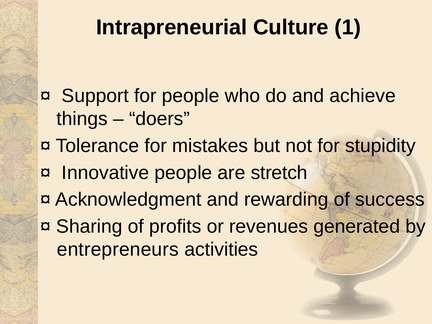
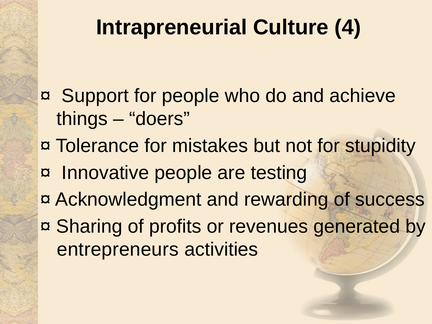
1: 1 -> 4
stretch: stretch -> testing
